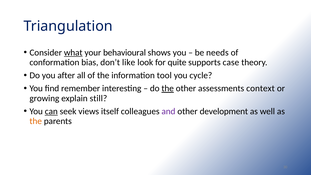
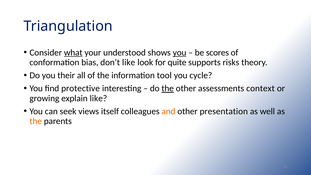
behavioural: behavioural -> understood
you at (180, 53) underline: none -> present
needs: needs -> scores
case: case -> risks
after: after -> their
remember: remember -> protective
explain still: still -> like
can underline: present -> none
and colour: purple -> orange
development: development -> presentation
